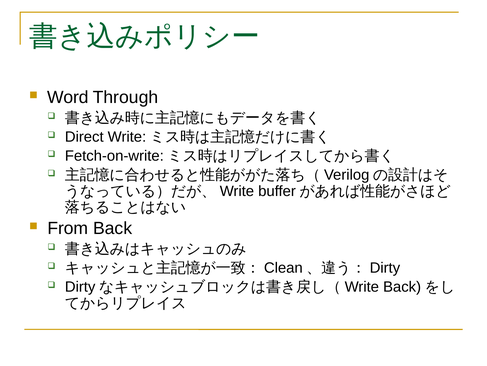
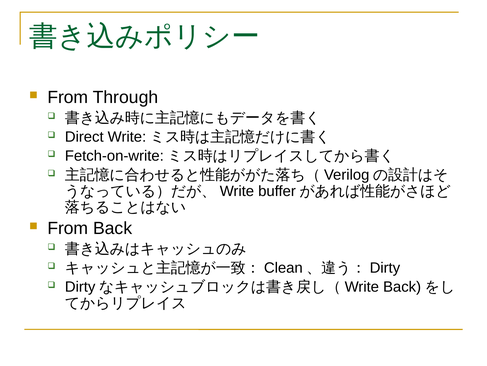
Word at (68, 97): Word -> From
